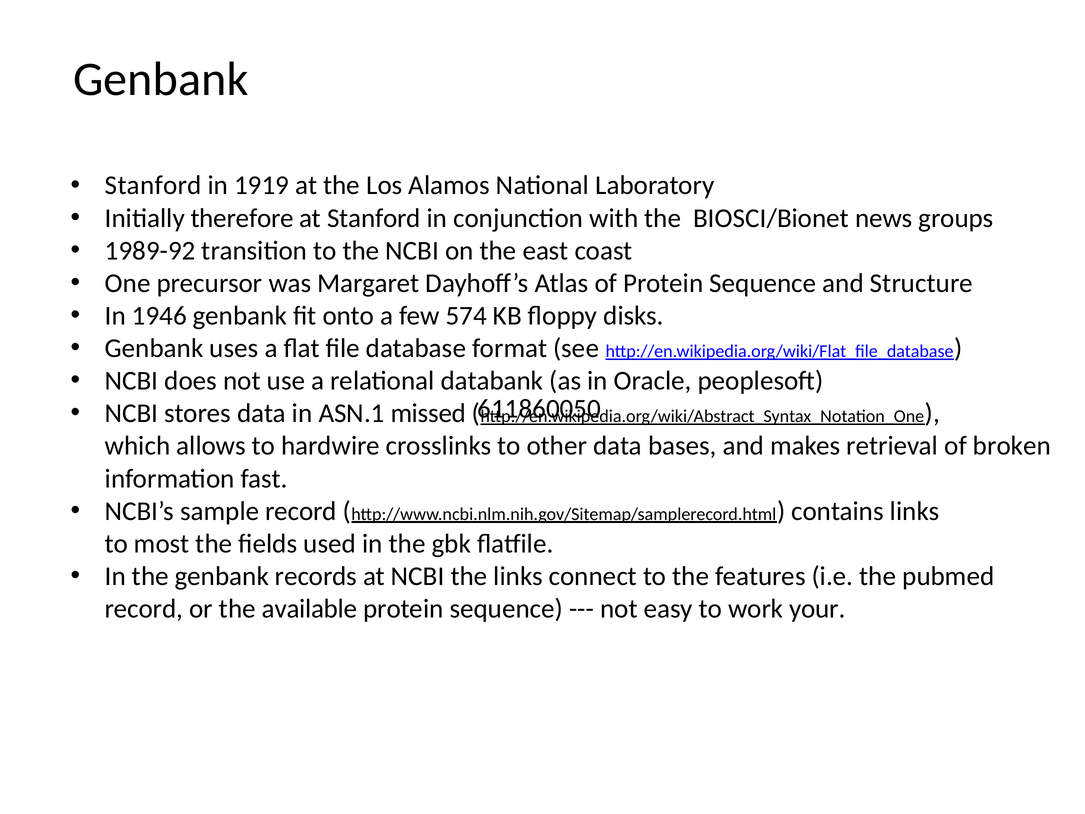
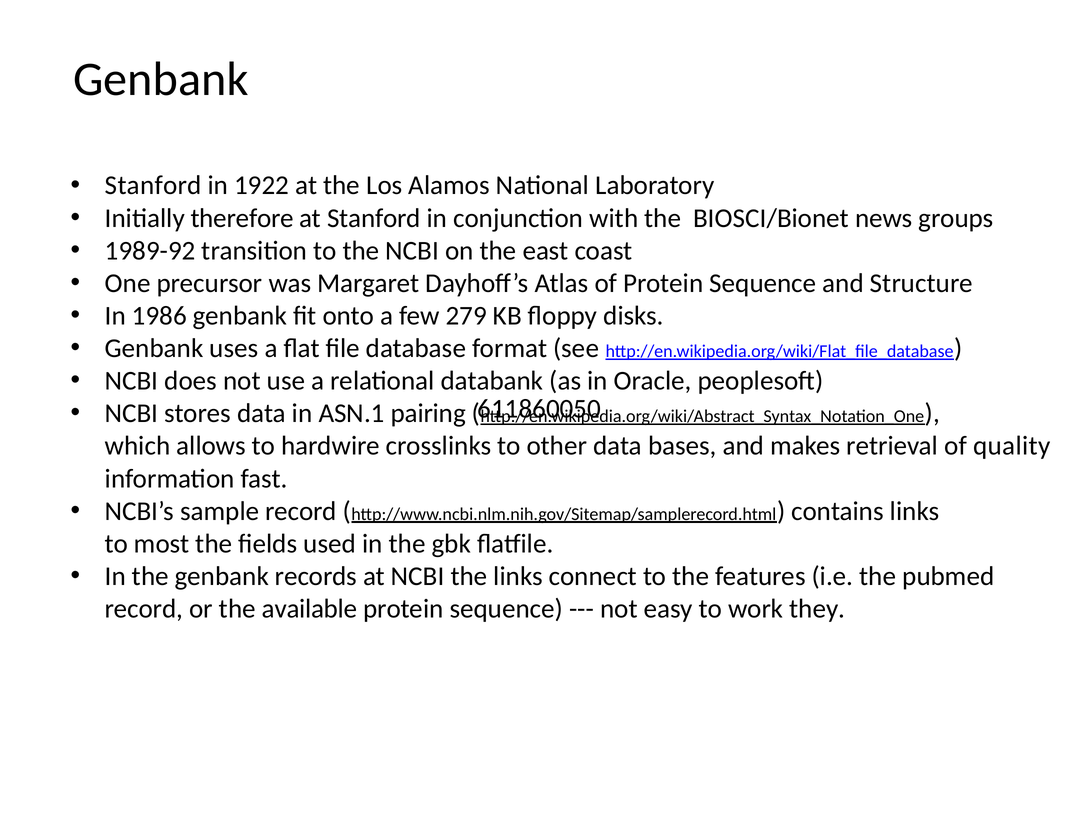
1919: 1919 -> 1922
1946: 1946 -> 1986
574: 574 -> 279
missed: missed -> pairing
broken: broken -> quality
your: your -> they
